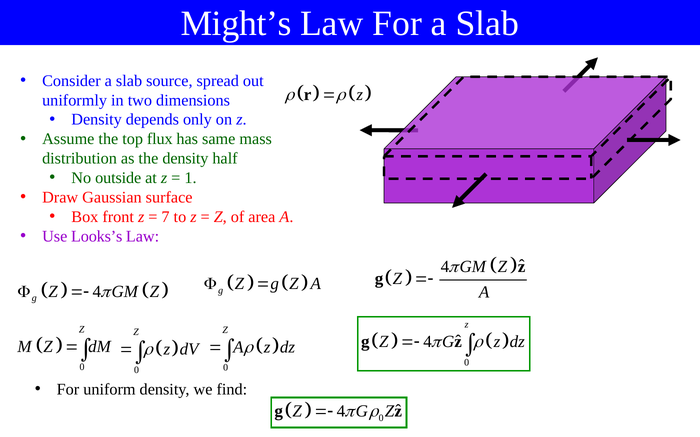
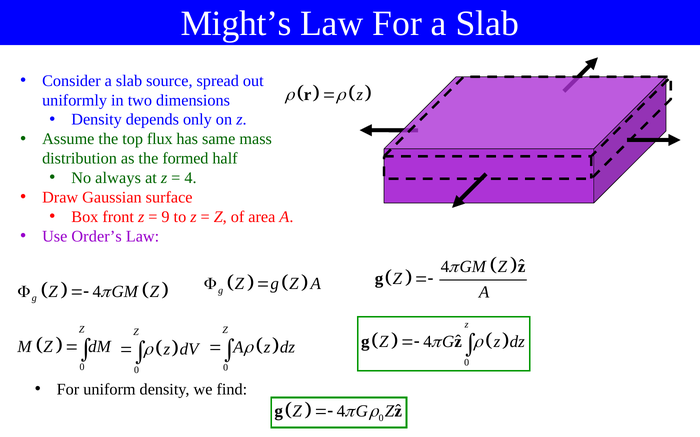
the density: density -> formed
outside: outside -> always
1 at (190, 178): 1 -> 4
7: 7 -> 9
Looks’s: Looks’s -> Order’s
